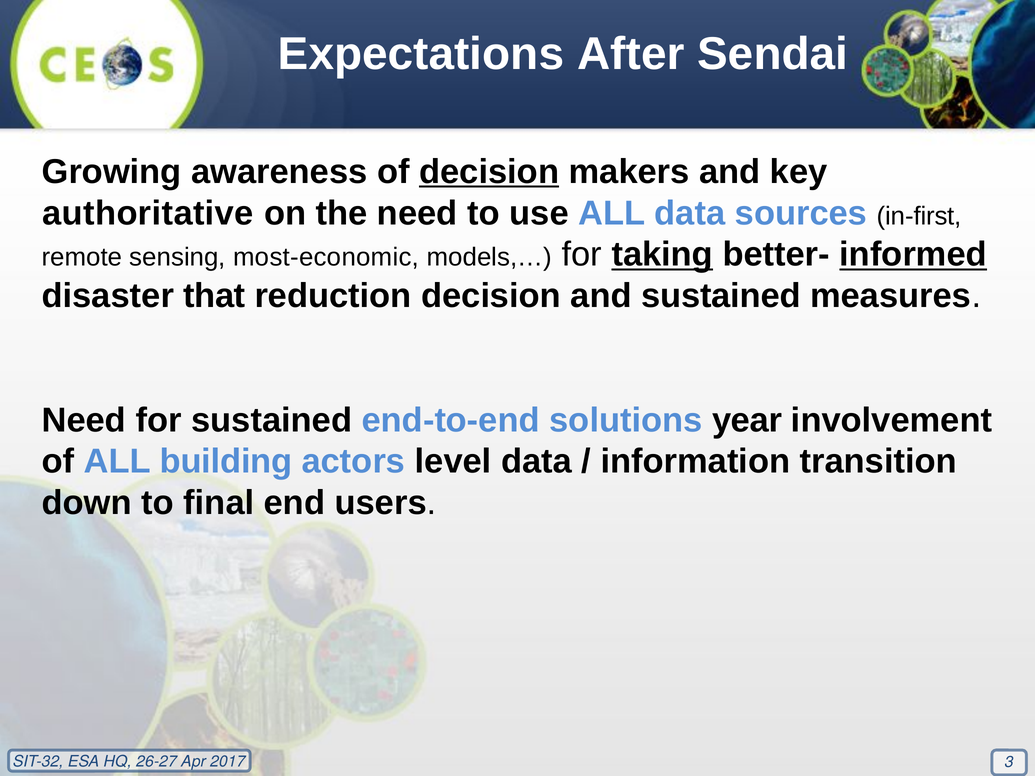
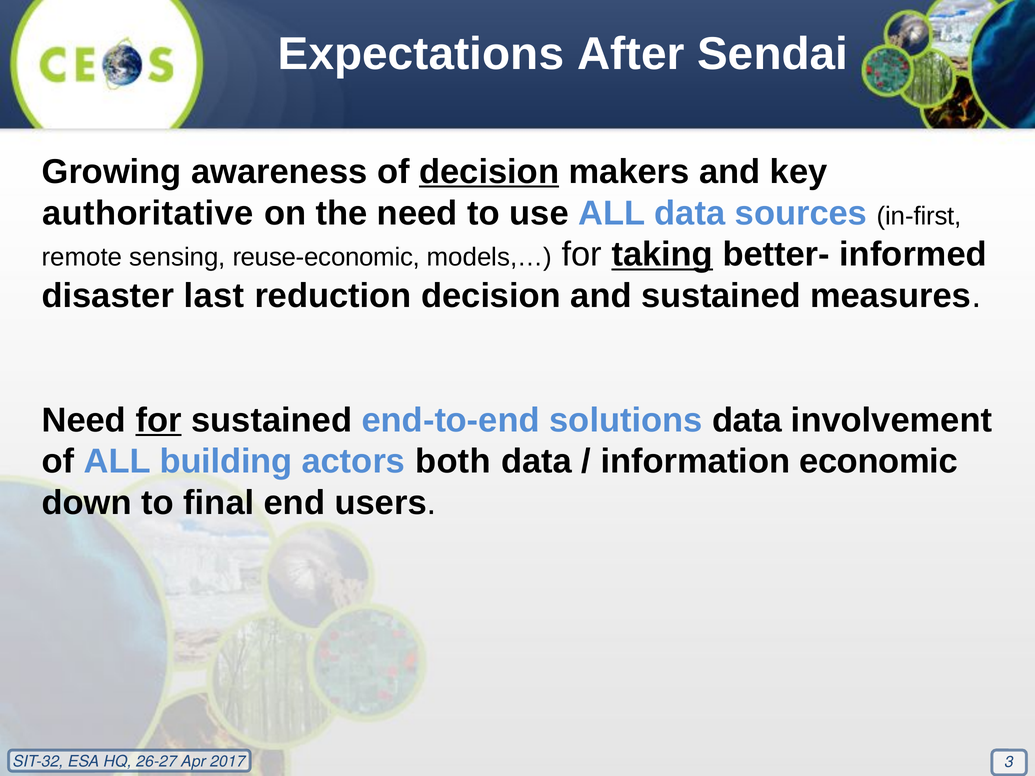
most-economic: most-economic -> reuse-economic
informed underline: present -> none
that: that -> last
for at (159, 420) underline: none -> present
solutions year: year -> data
level: level -> both
transition: transition -> economic
